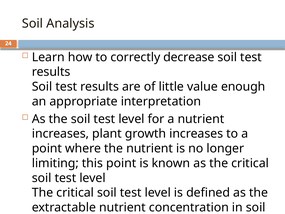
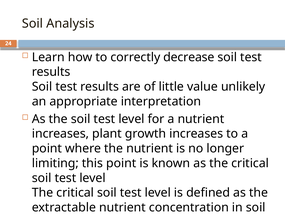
value enough: enough -> unlikely
